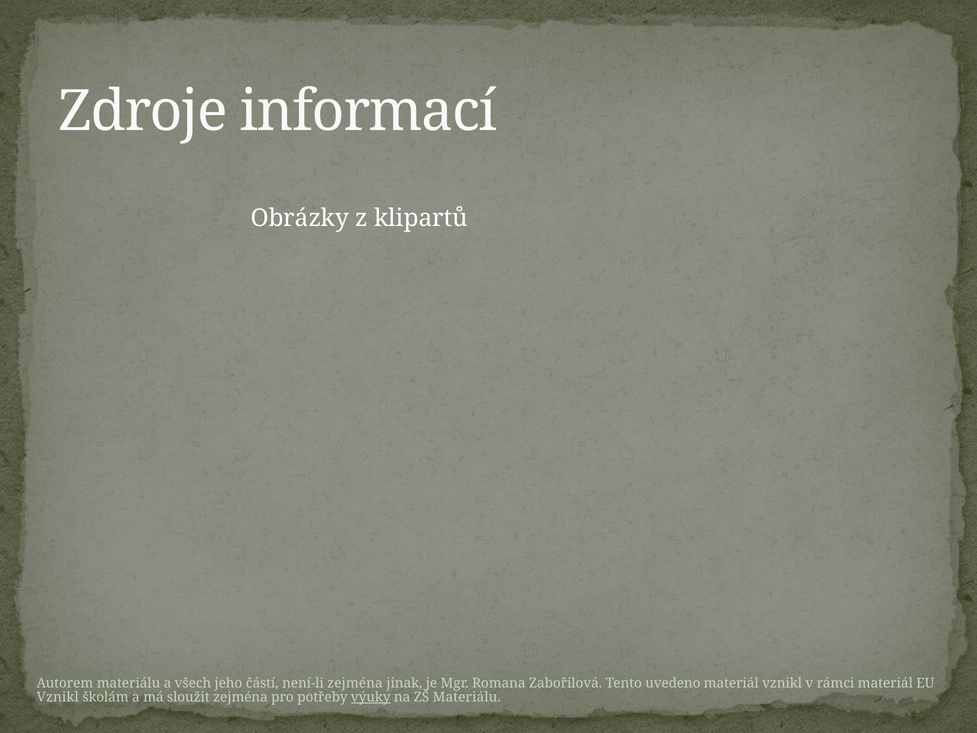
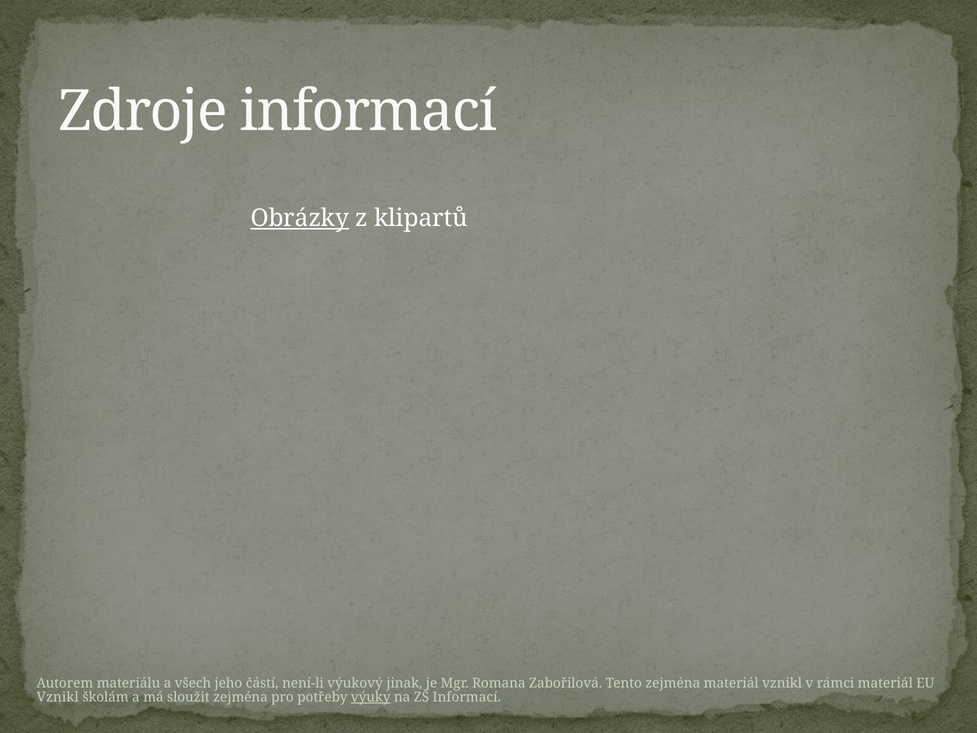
Obrázky underline: none -> present
není-li zejména: zejména -> výukový
Tento uvedeno: uvedeno -> zejména
ZŠ Materiálu: Materiálu -> Informací
